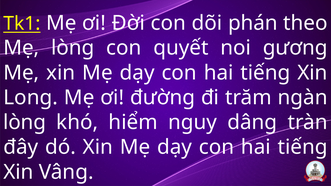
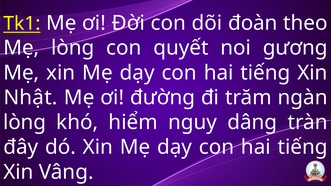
phán: phán -> đoàn
Long: Long -> Nhật
